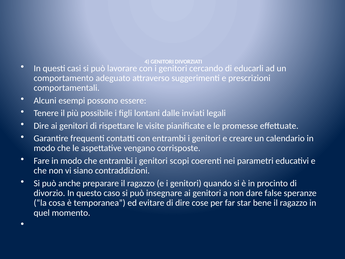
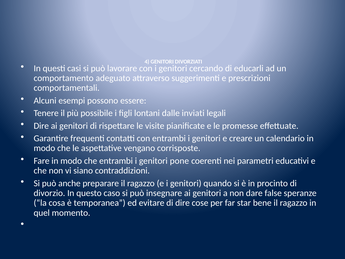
scopi: scopi -> pone
